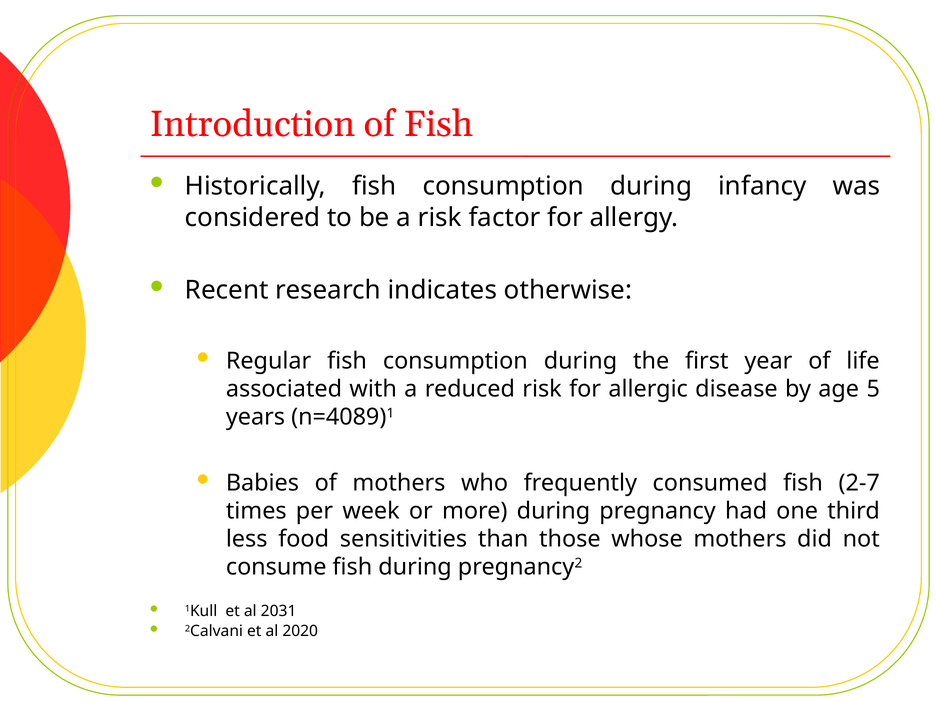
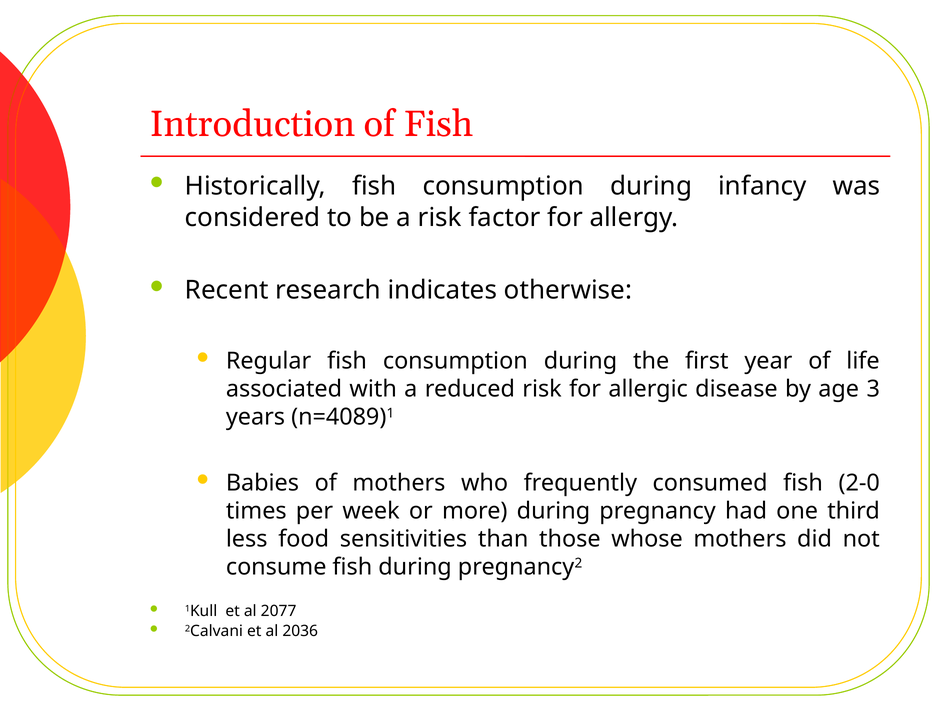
5: 5 -> 3
2-7: 2-7 -> 2-0
2031: 2031 -> 2077
2020: 2020 -> 2036
